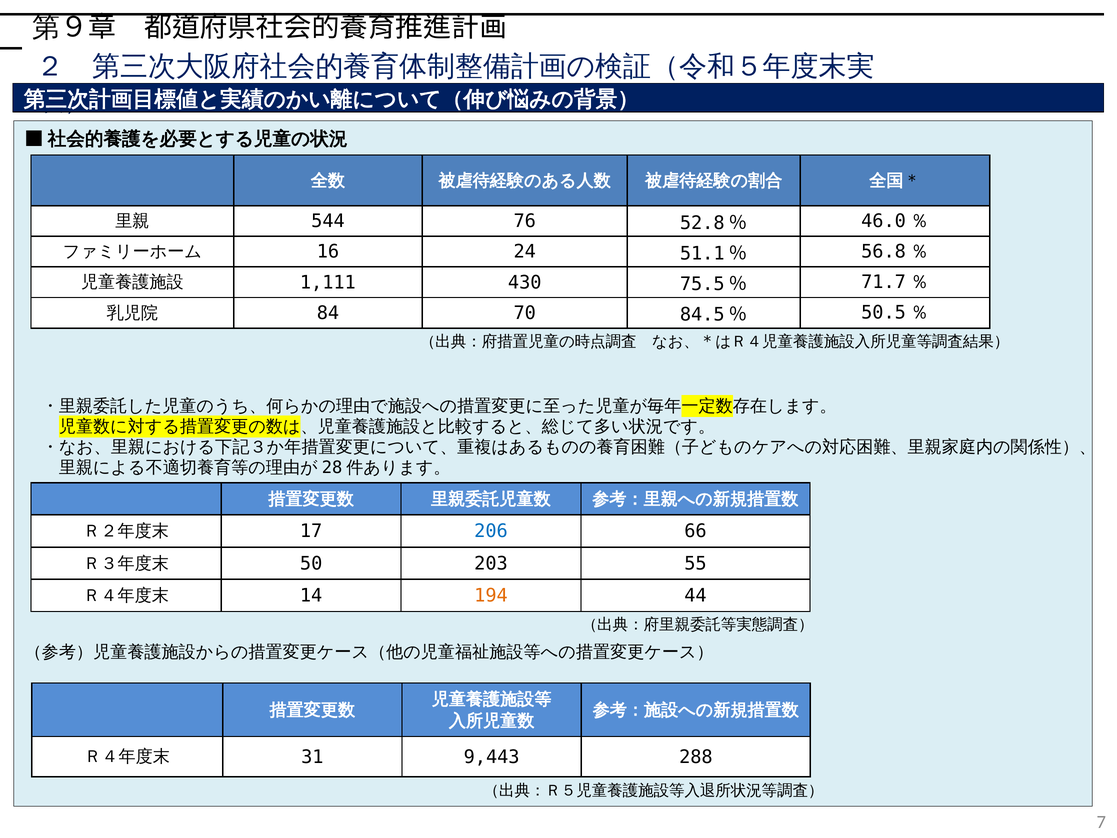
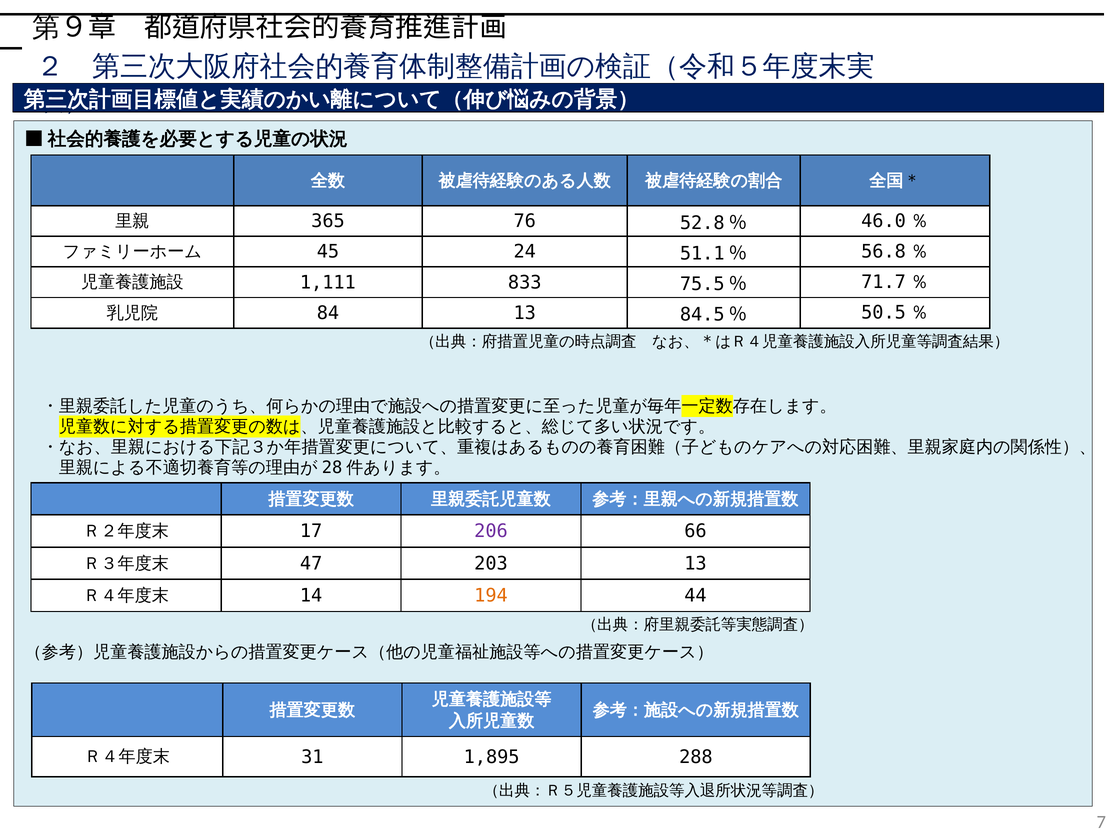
544: 544 -> 365
16: 16 -> 45
430: 430 -> 833
84 70: 70 -> 13
206 colour: blue -> purple
50: 50 -> 47
203 55: 55 -> 13
9,443: 9,443 -> 1,895
